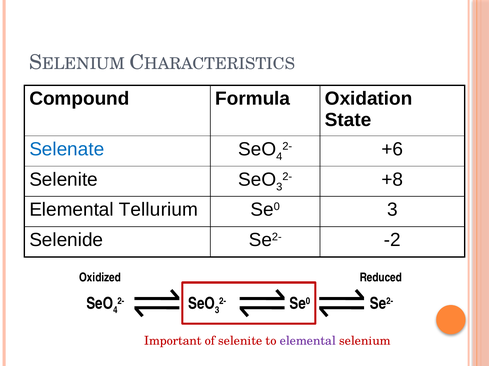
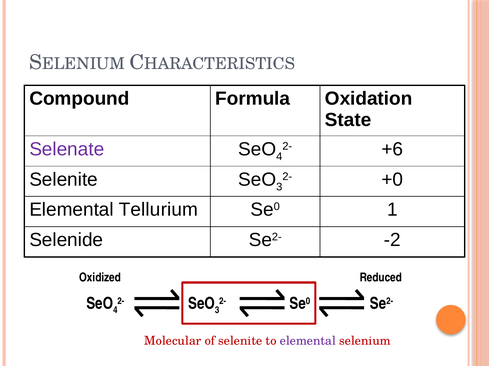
Selenate colour: blue -> purple
+8: +8 -> +0
Se0 3: 3 -> 1
Important: Important -> Molecular
